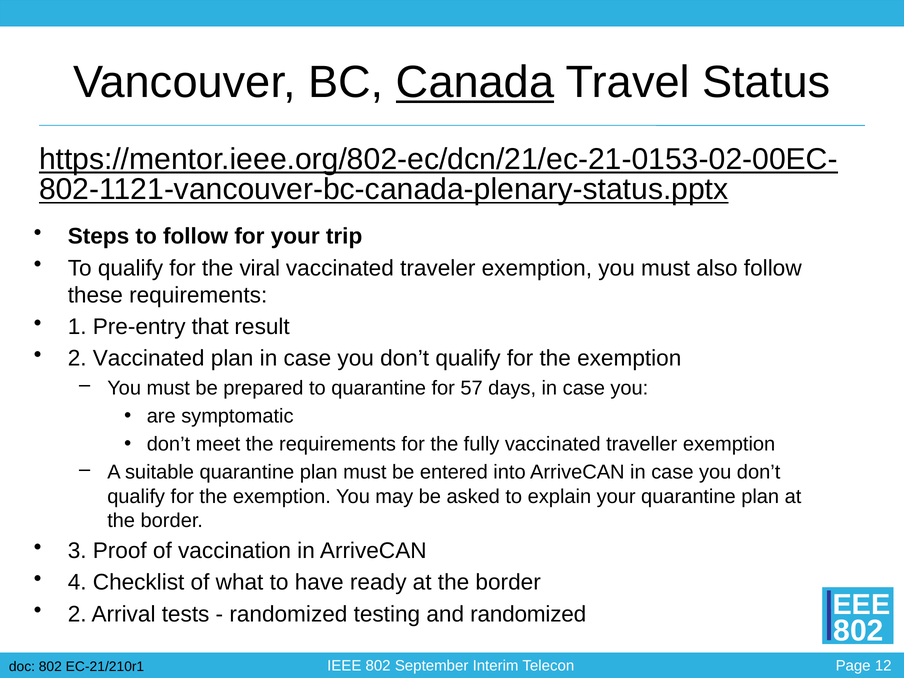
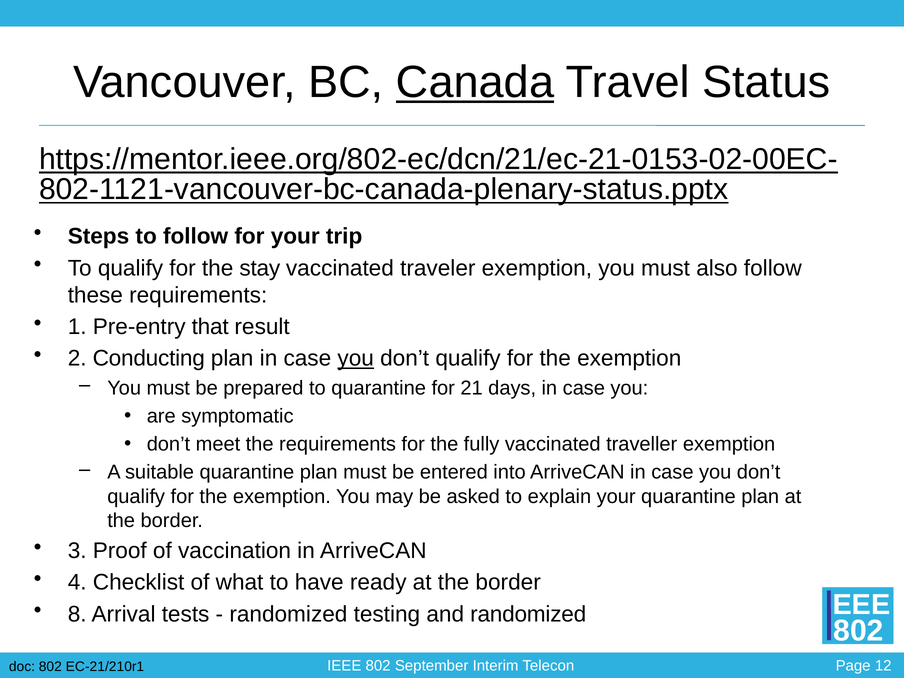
viral: viral -> stay
2 Vaccinated: Vaccinated -> Conducting
you at (356, 359) underline: none -> present
57: 57 -> 21
2 at (77, 614): 2 -> 8
